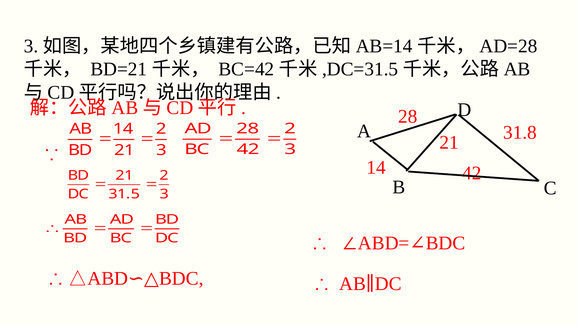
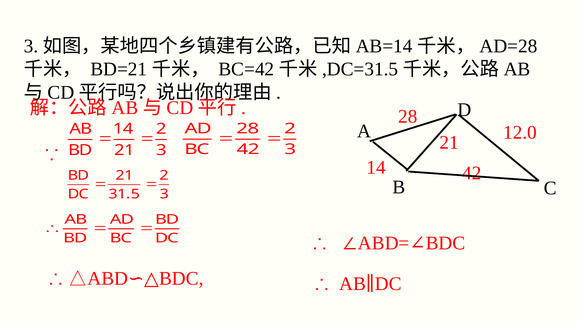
31.8: 31.8 -> 12.0
